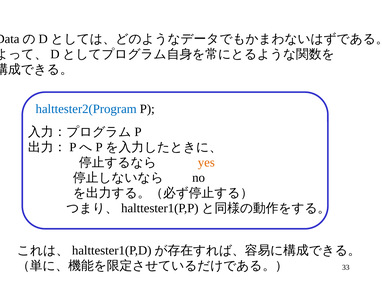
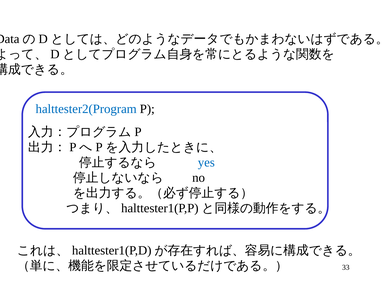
yes colour: orange -> blue
